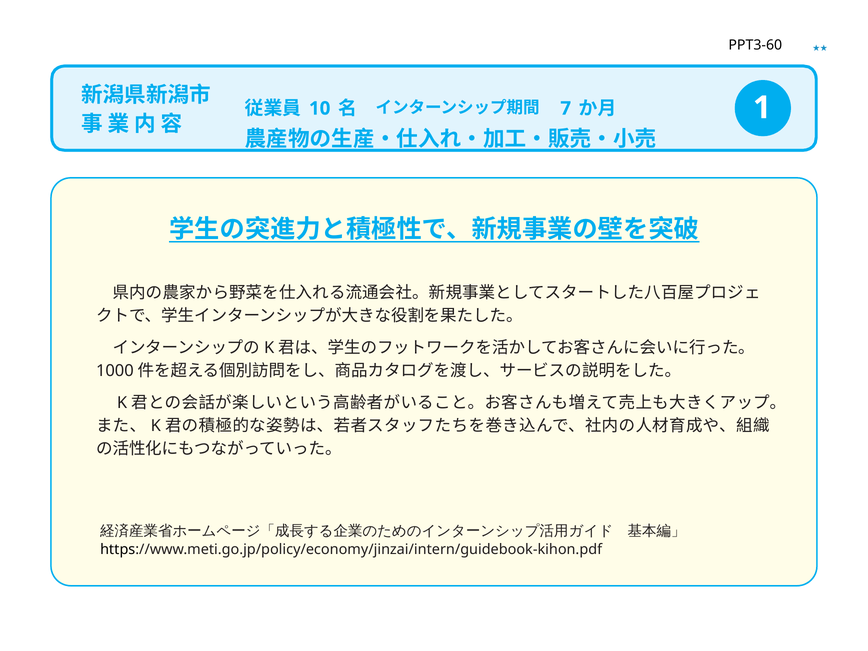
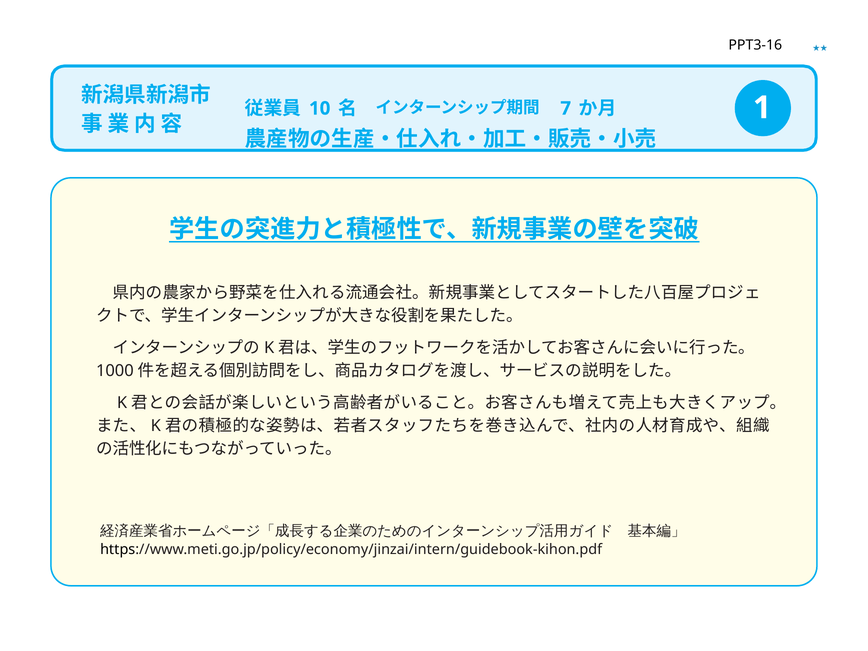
PPT3-60: PPT3-60 -> PPT3-16
